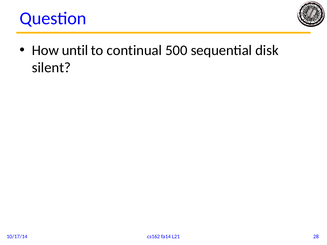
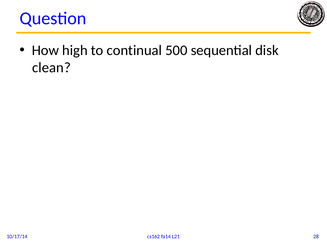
until: until -> high
silent: silent -> clean
